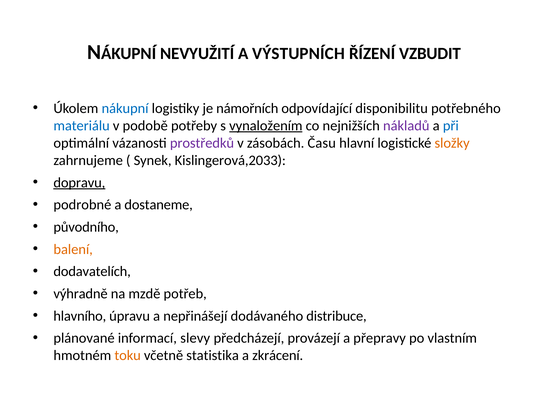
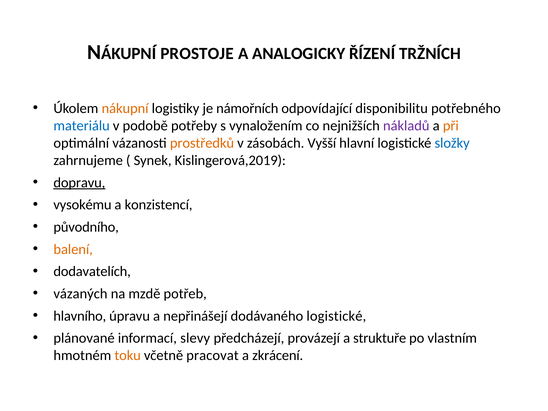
NEVYUŽITÍ: NEVYUŽITÍ -> PROSTOJE
VÝSTUPNÍCH: VÝSTUPNÍCH -> ANALOGICKY
VZBUDIT: VZBUDIT -> TRŽNÍCH
nákupní colour: blue -> orange
vynaložením underline: present -> none
při colour: blue -> orange
prostředků colour: purple -> orange
Času: Času -> Vyšší
složky colour: orange -> blue
Kislingerová,2033: Kislingerová,2033 -> Kislingerová,2019
podrobné: podrobné -> vysokému
dostaneme: dostaneme -> konzistencí
výhradně: výhradně -> vázaných
dodávaného distribuce: distribuce -> logistické
přepravy: přepravy -> struktuře
statistika: statistika -> pracovat
